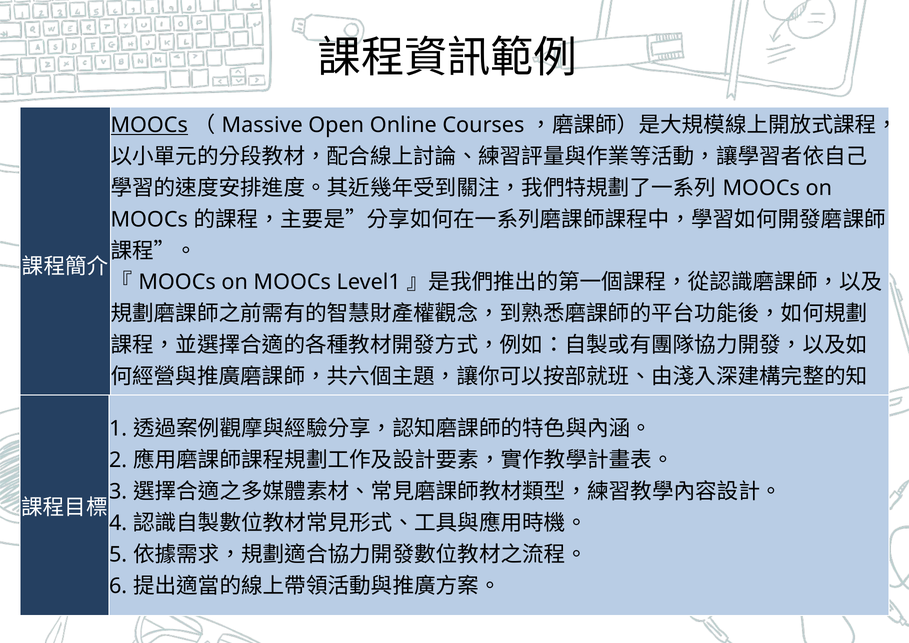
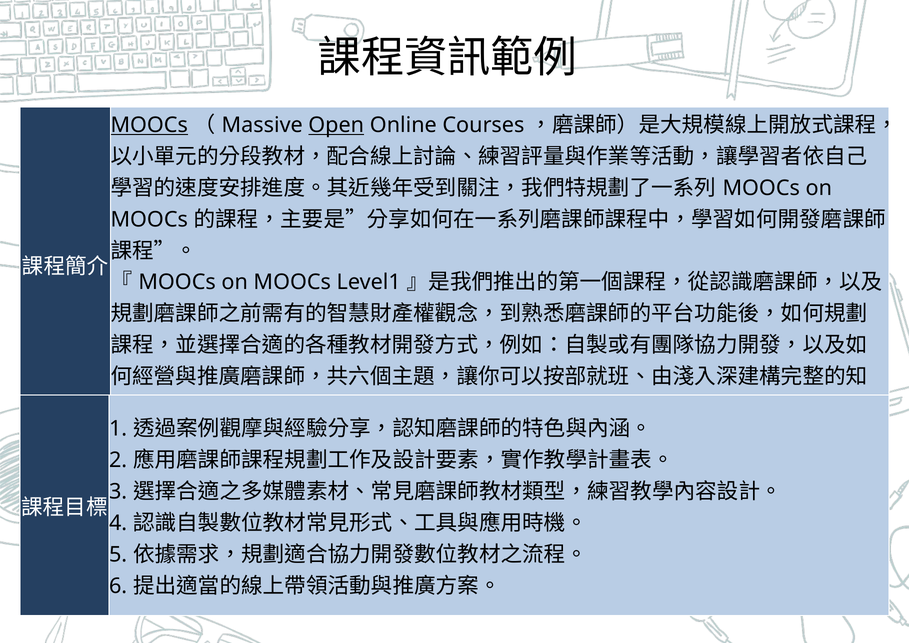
Open underline: none -> present
